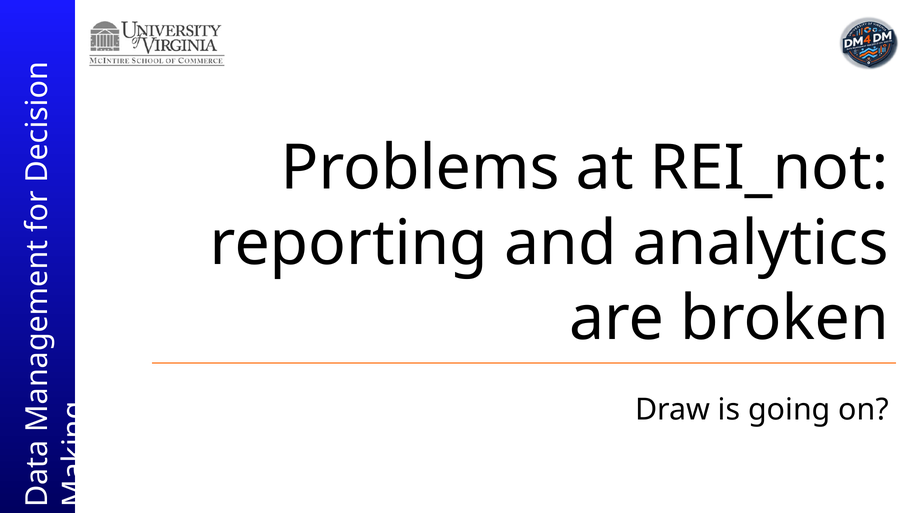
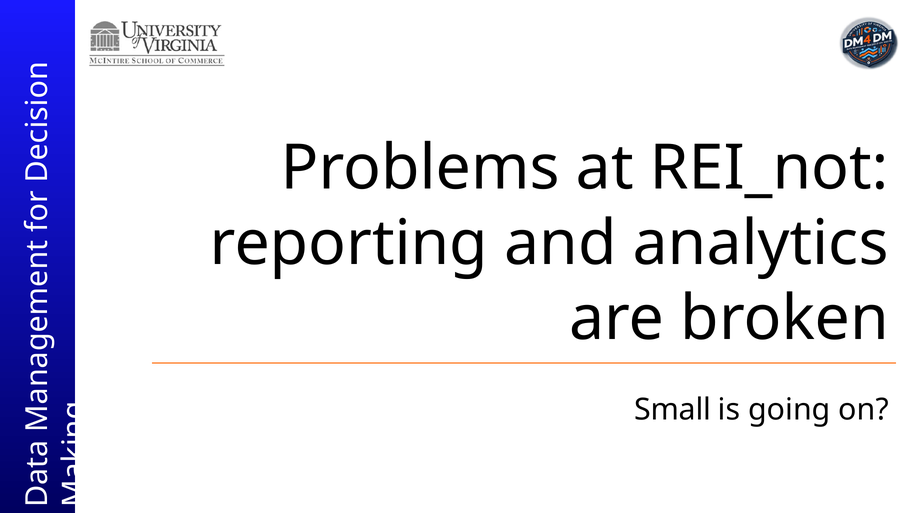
Draw: Draw -> Small
